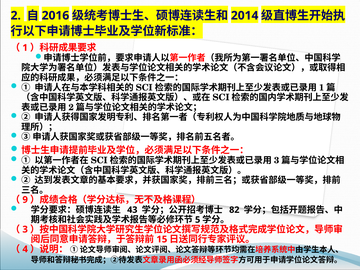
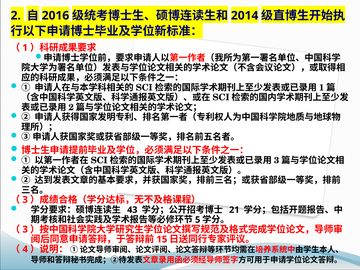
9 at (25, 200): 9 -> 3
82: 82 -> 21
